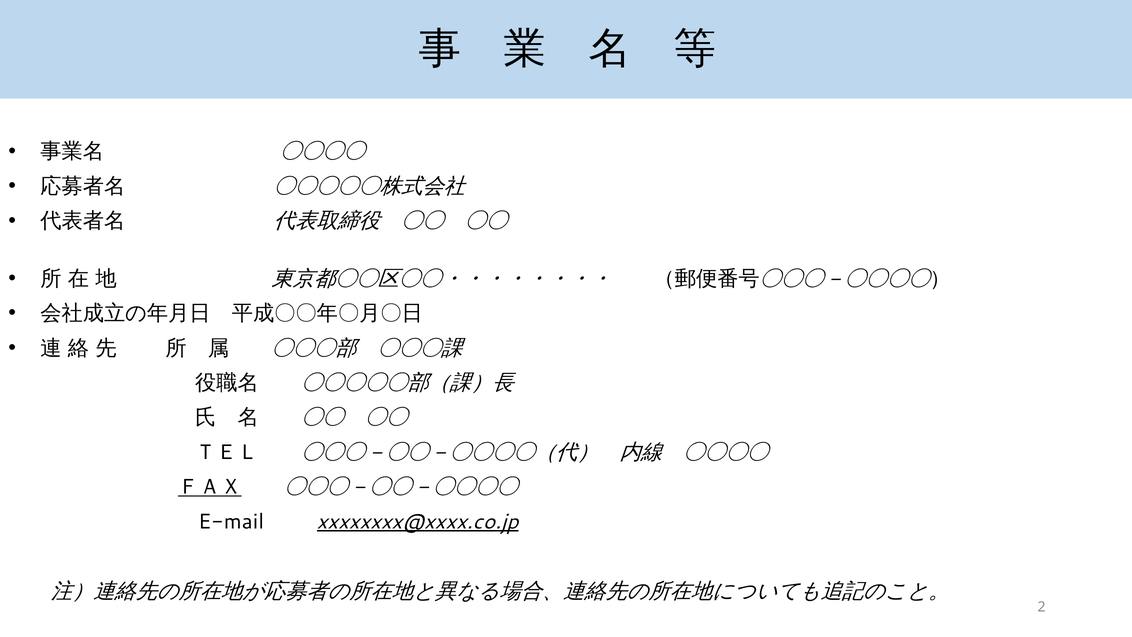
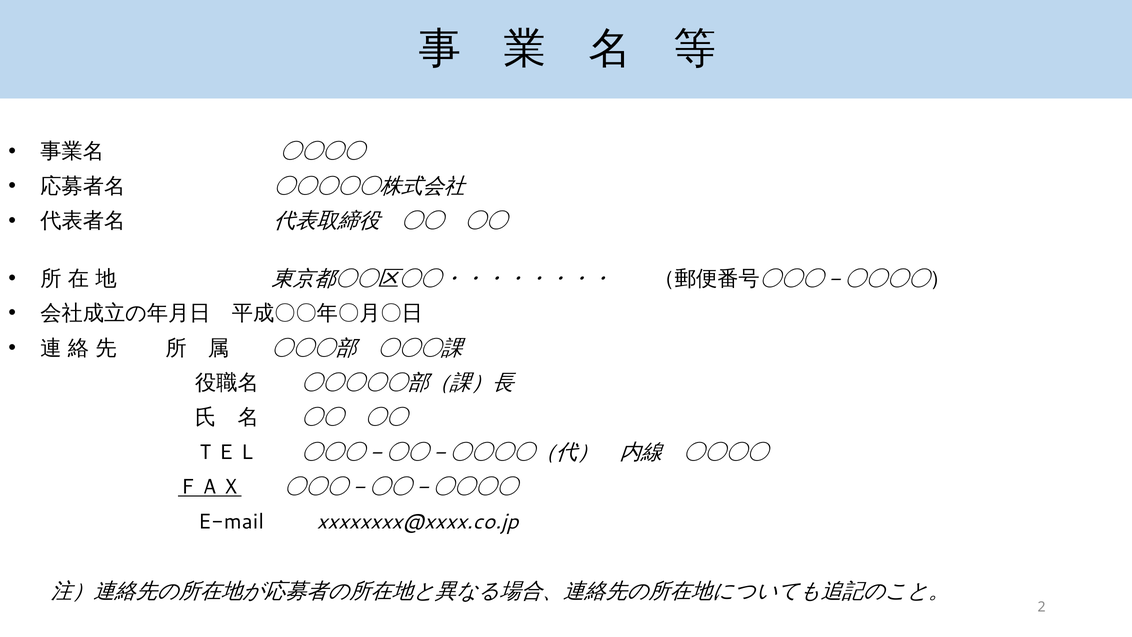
xxxxxxxx@xxxx.co.jp underline: present -> none
